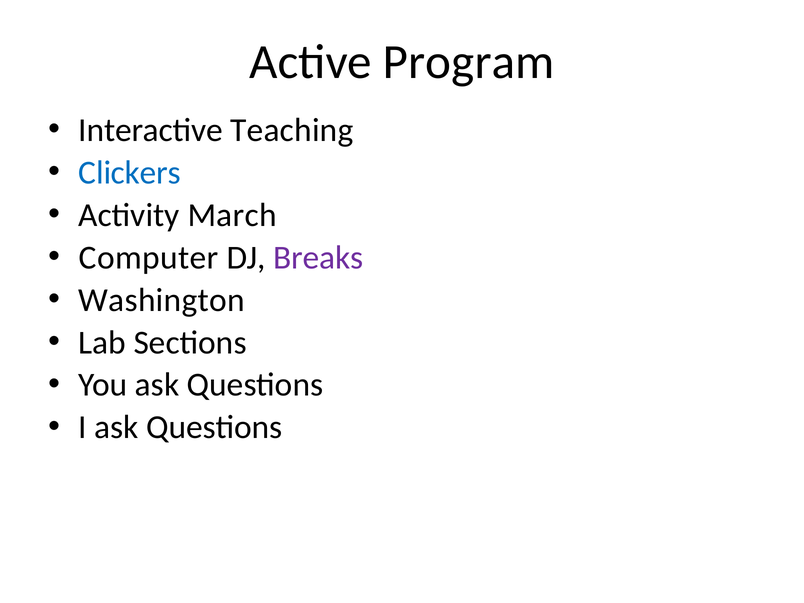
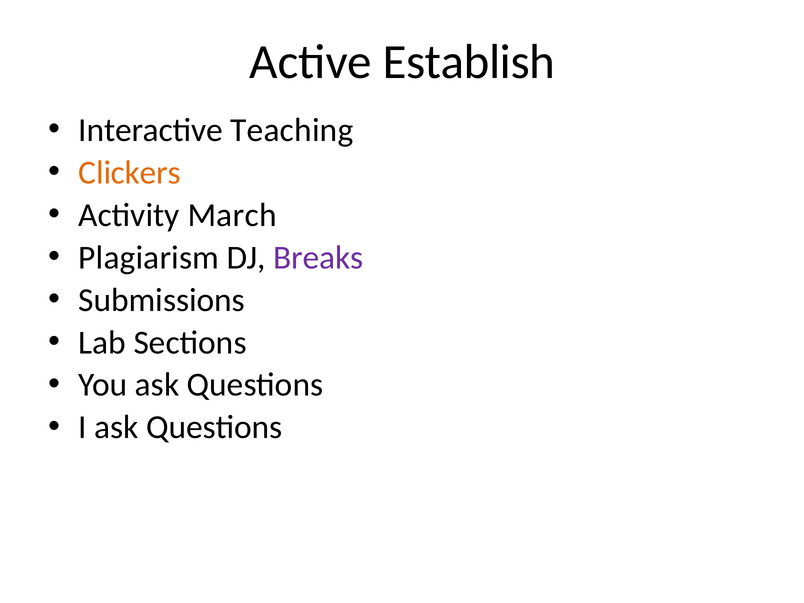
Program: Program -> Establish
Clickers colour: blue -> orange
Computer: Computer -> Plagiarism
Washington: Washington -> Submissions
